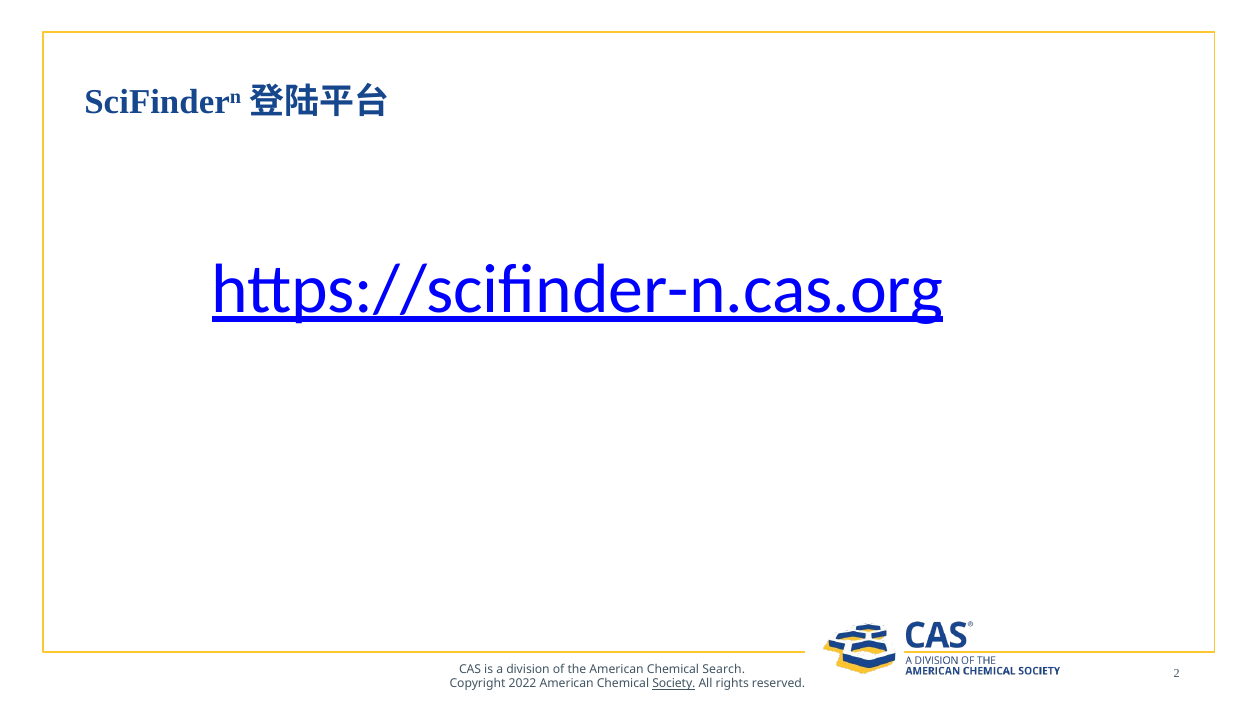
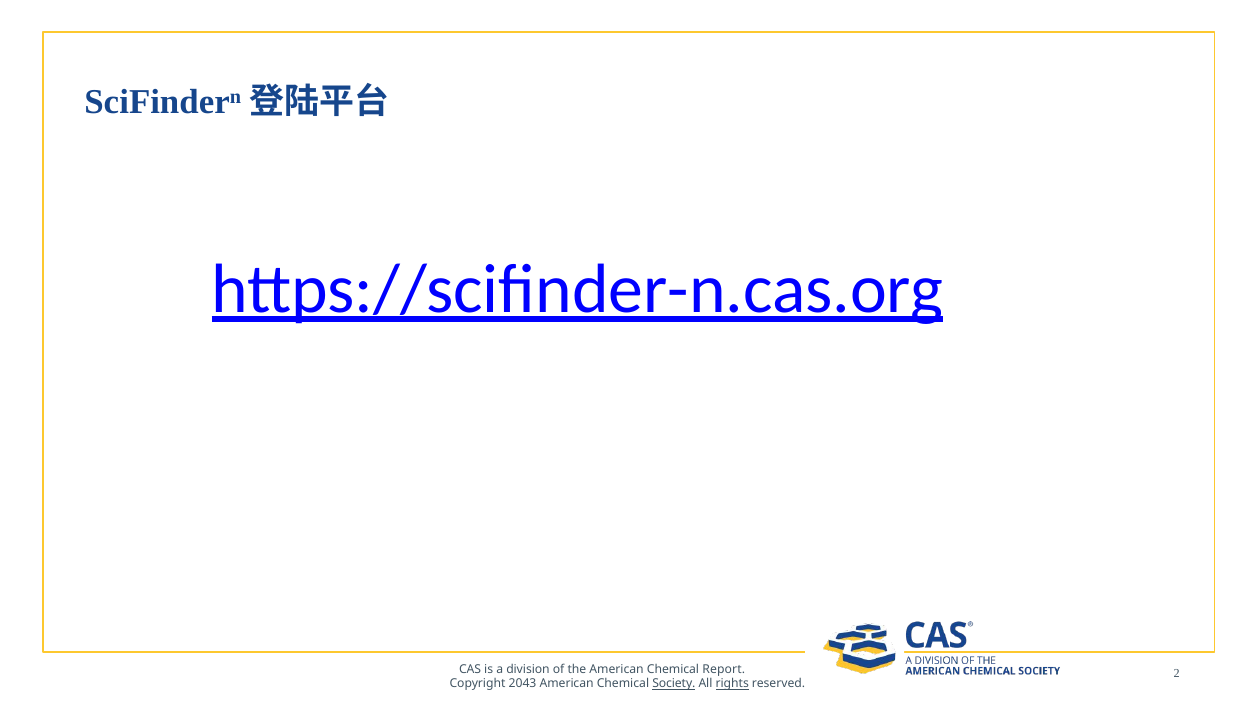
Search: Search -> Report
2022: 2022 -> 2043
rights underline: none -> present
